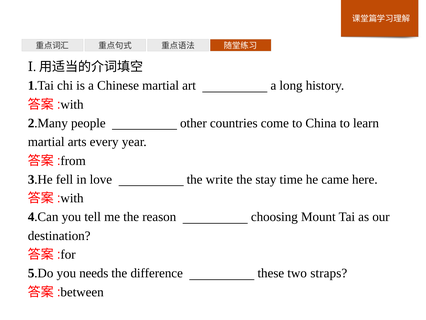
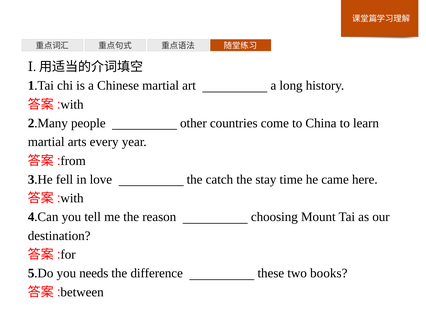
write: write -> catch
straps: straps -> books
